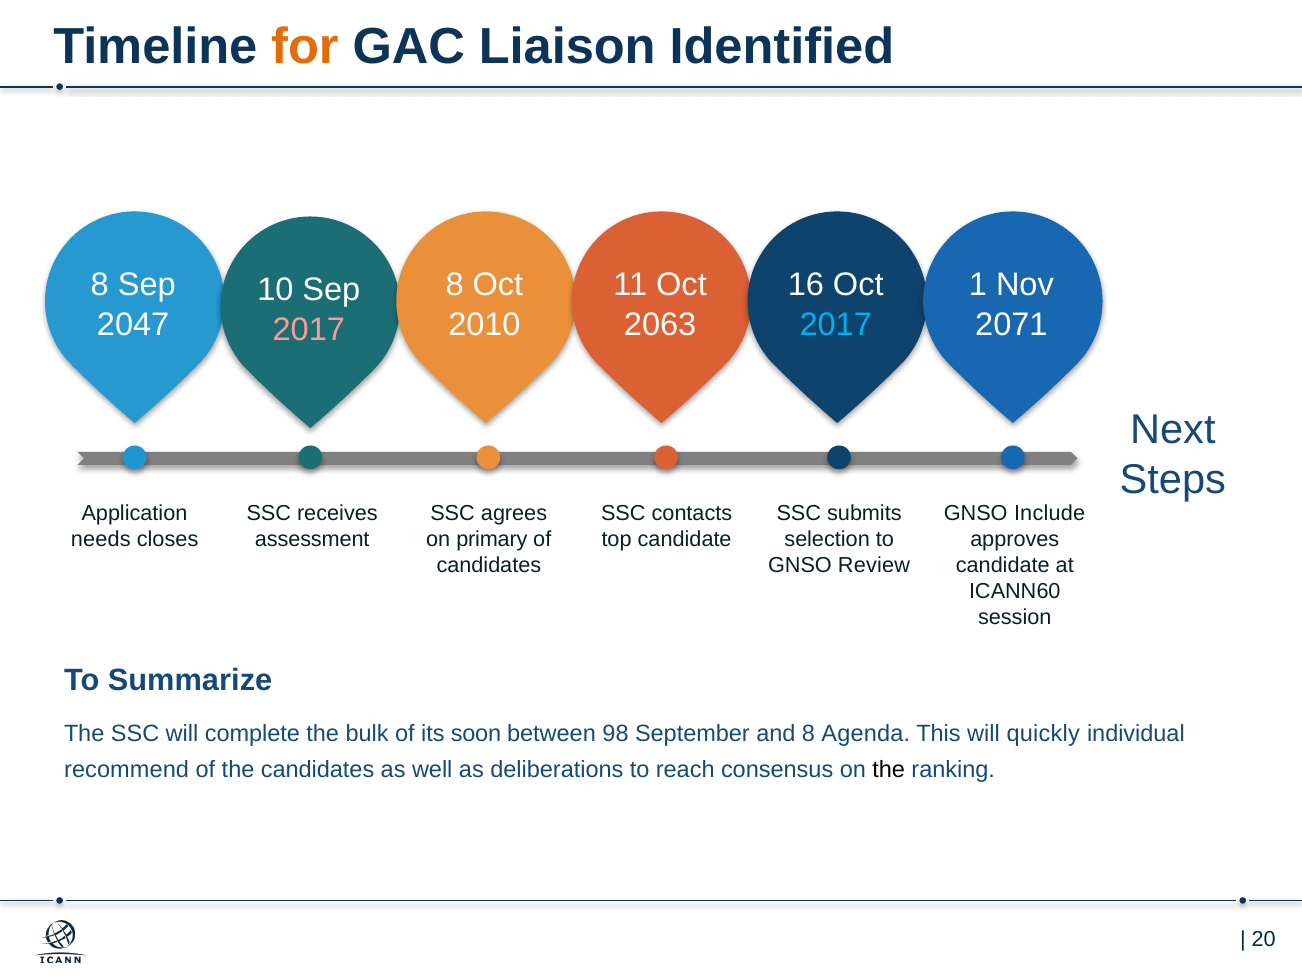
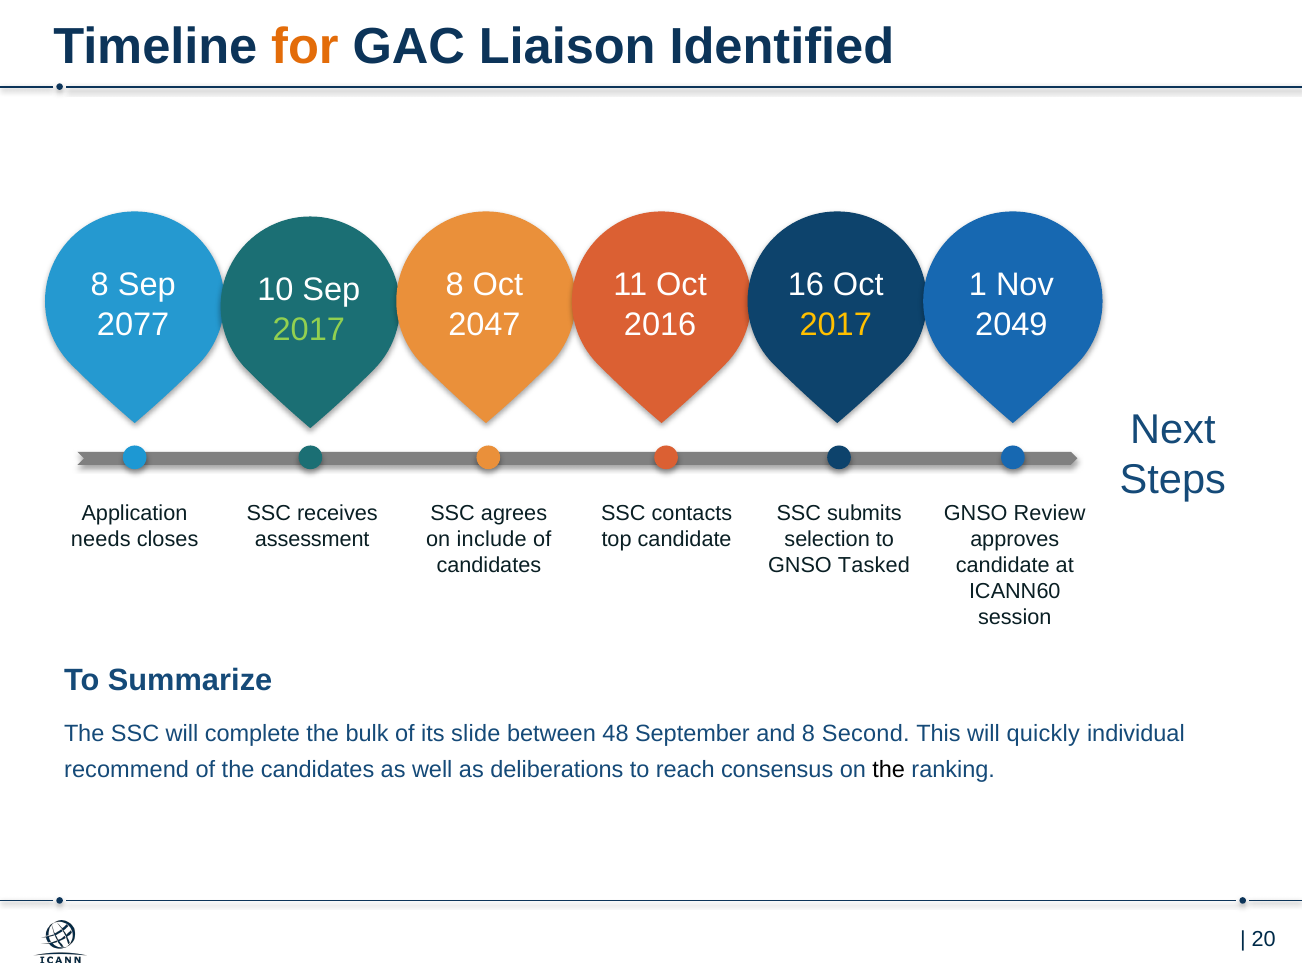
2047: 2047 -> 2077
2010: 2010 -> 2047
2063: 2063 -> 2016
2017 at (836, 324) colour: light blue -> yellow
2071: 2071 -> 2049
2017 at (309, 329) colour: pink -> light green
Include: Include -> Review
primary: primary -> include
Review: Review -> Tasked
soon: soon -> slide
98: 98 -> 48
Agenda: Agenda -> Second
